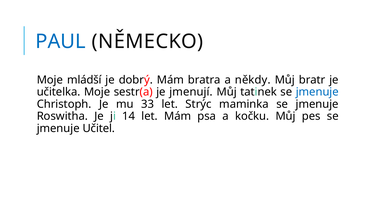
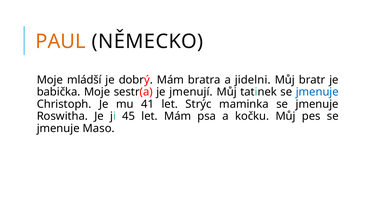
PAUL colour: blue -> orange
někdy: někdy -> jidelni
učitelka: učitelka -> babička
33: 33 -> 41
14: 14 -> 45
Učitel: Učitel -> Maso
